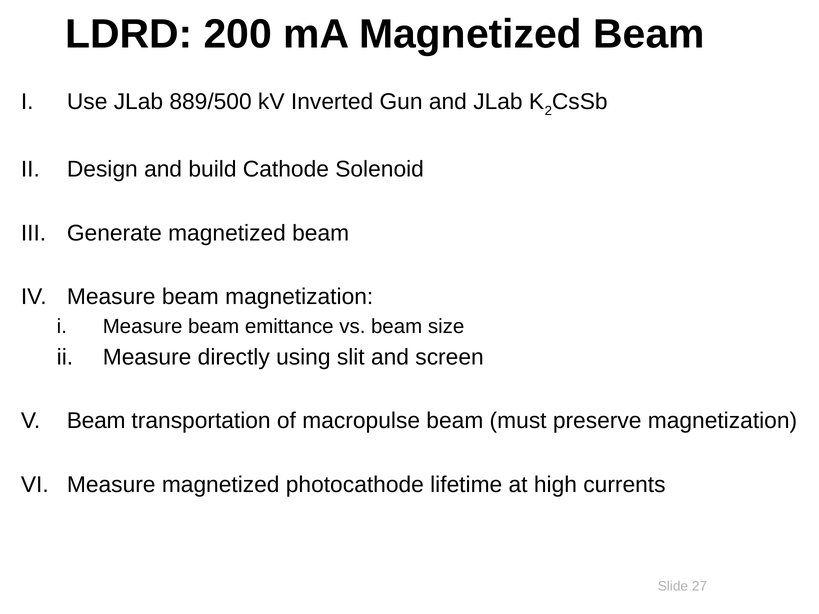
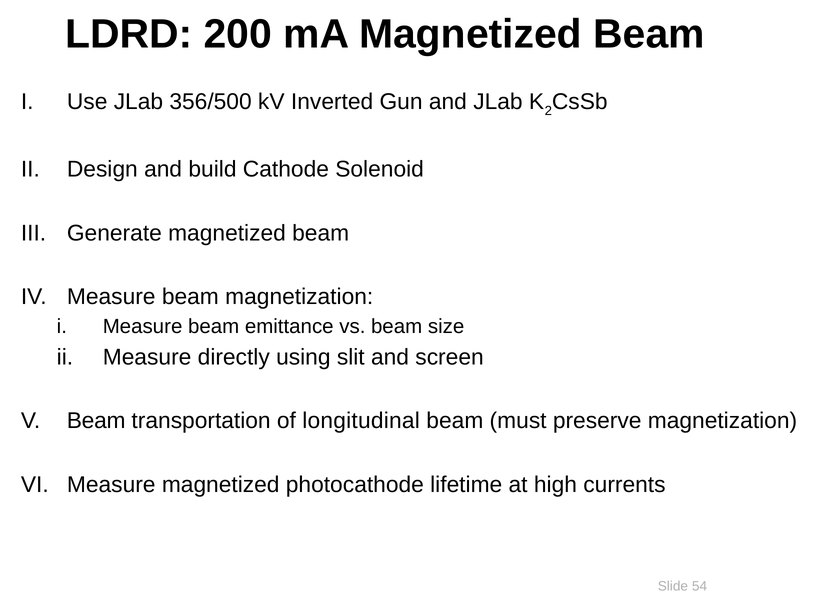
889/500: 889/500 -> 356/500
macropulse: macropulse -> longitudinal
27: 27 -> 54
